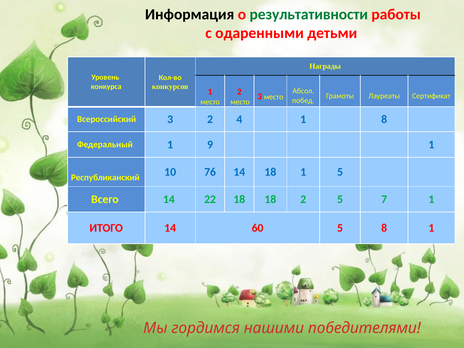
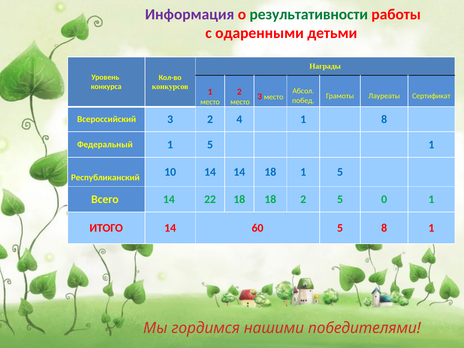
Информация colour: black -> purple
Федеральный 1 9: 9 -> 5
10 76: 76 -> 14
7: 7 -> 0
